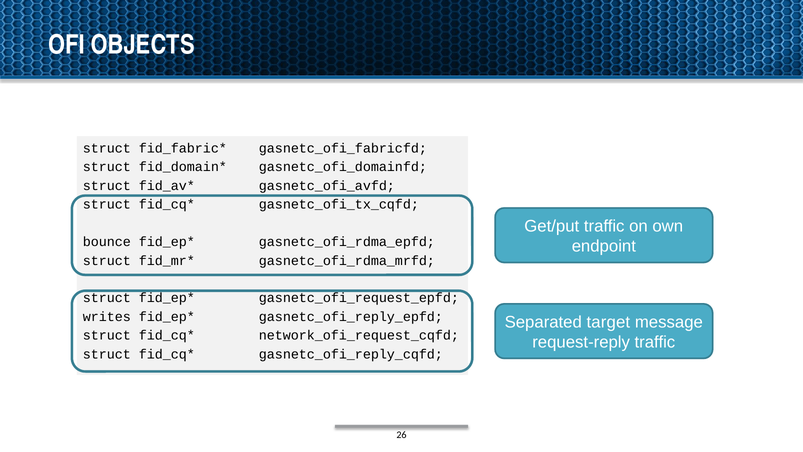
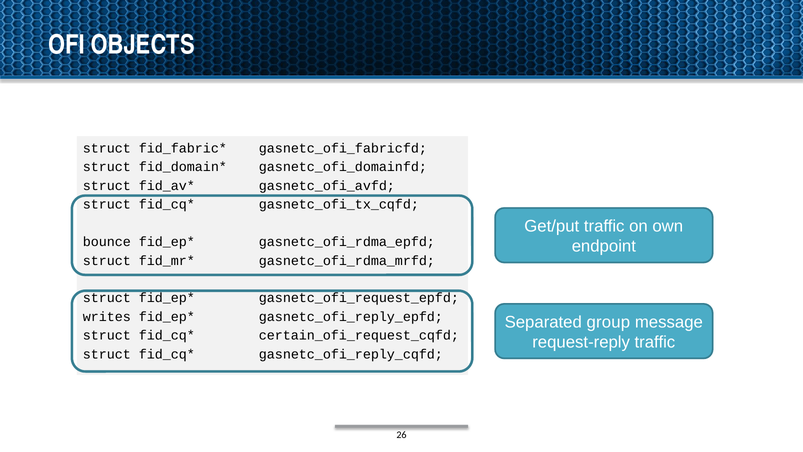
target: target -> group
network_ofi_request_cqfd: network_ofi_request_cqfd -> certain_ofi_request_cqfd
